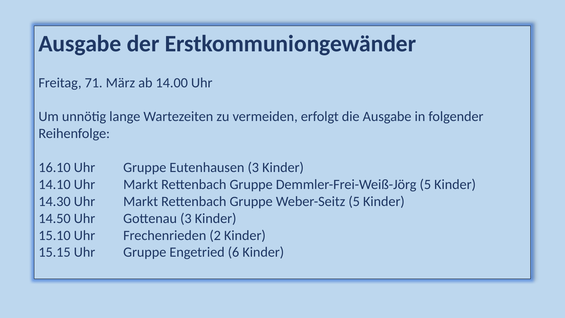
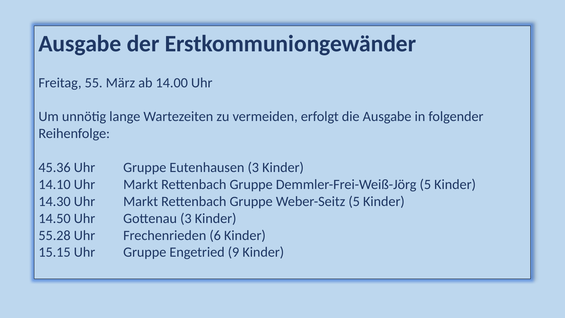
71: 71 -> 55
16.10: 16.10 -> 45.36
15.10: 15.10 -> 55.28
2: 2 -> 6
6: 6 -> 9
